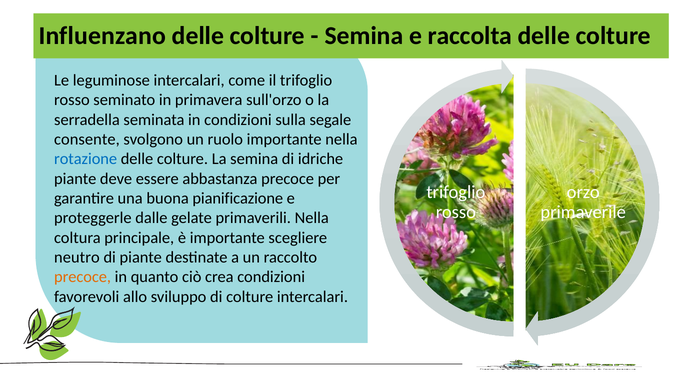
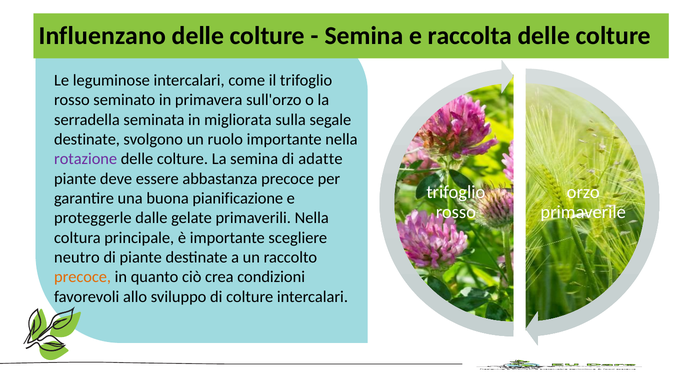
in condizioni: condizioni -> migliorata
consente at (87, 139): consente -> destinate
rotazione colour: blue -> purple
idriche: idriche -> adatte
